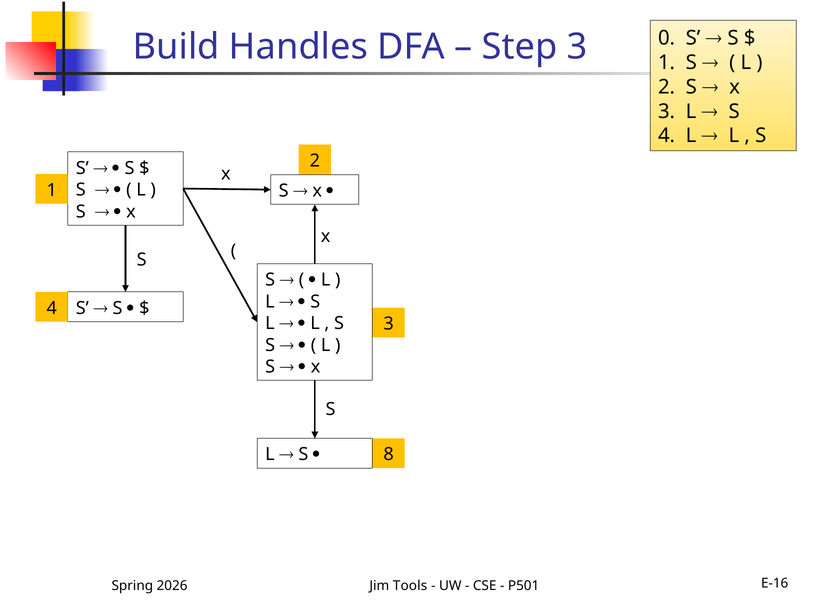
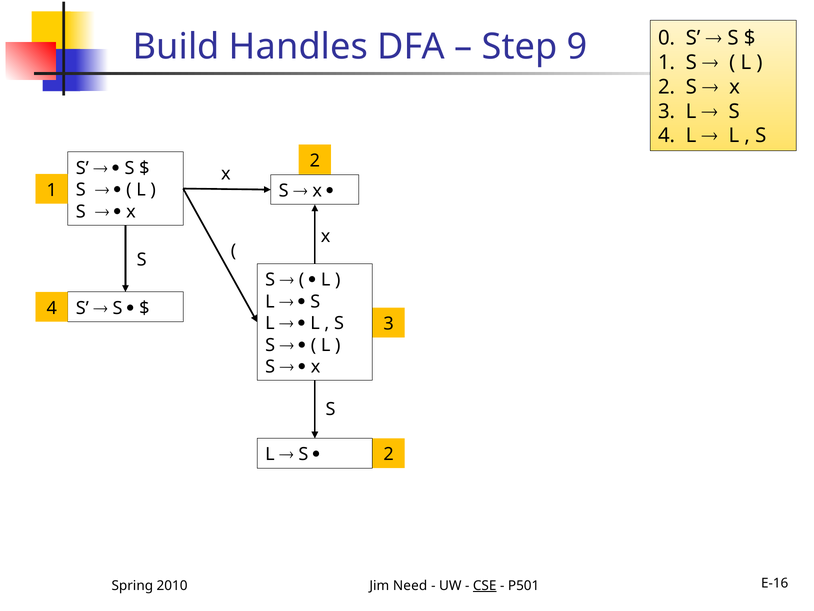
Step 3: 3 -> 9
8 at (389, 454): 8 -> 2
2026: 2026 -> 2010
Tools: Tools -> Need
CSE underline: none -> present
